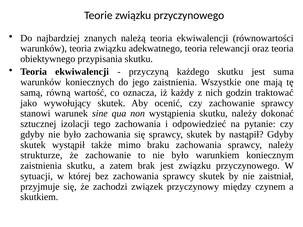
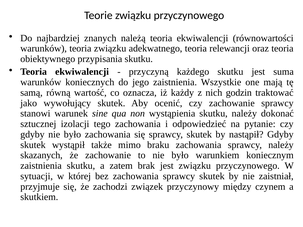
strukturze: strukturze -> skazanych
